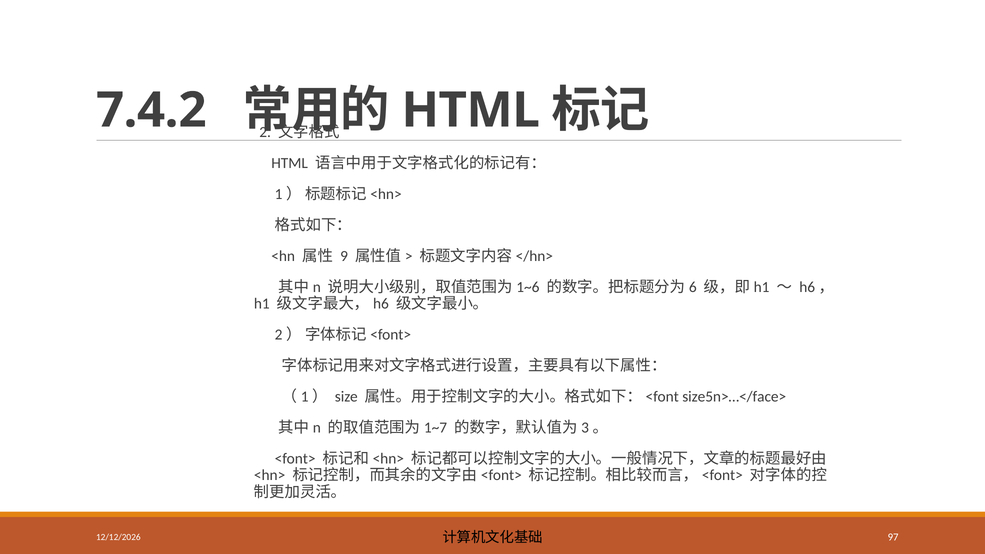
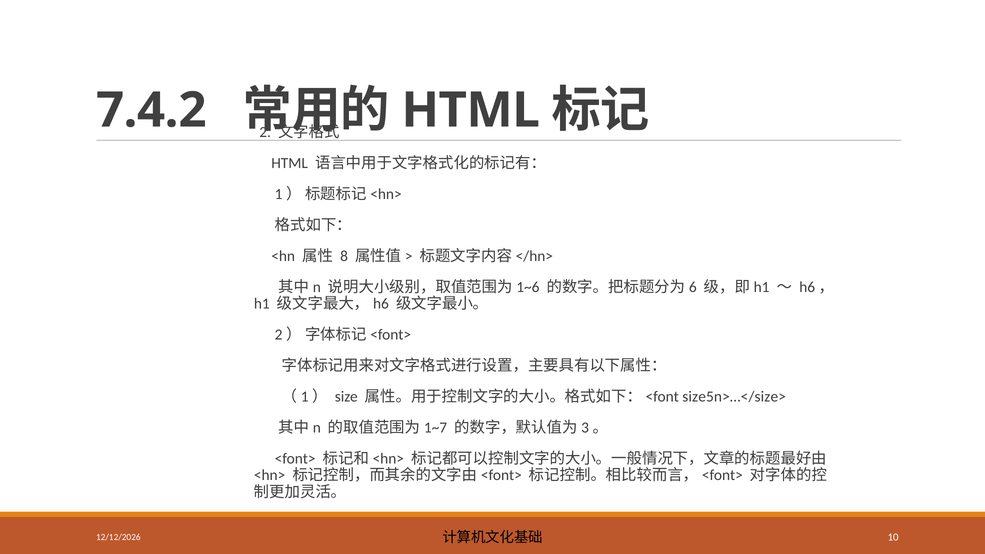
9: 9 -> 8
size5n>…</face>: size5n>…</face> -> size5n>…</size>
97: 97 -> 10
